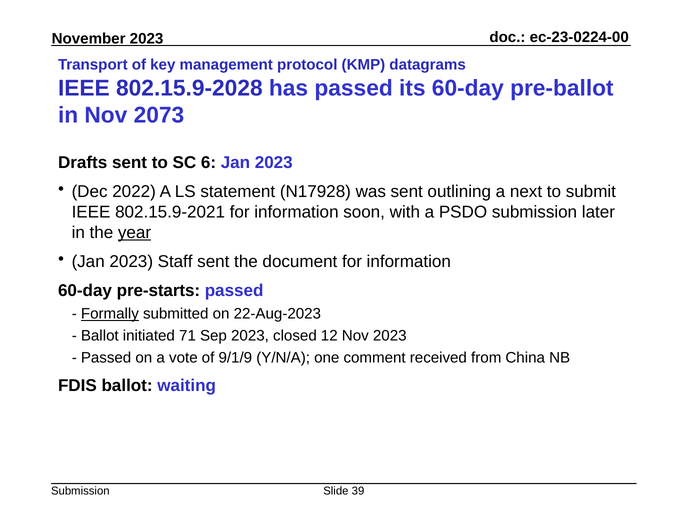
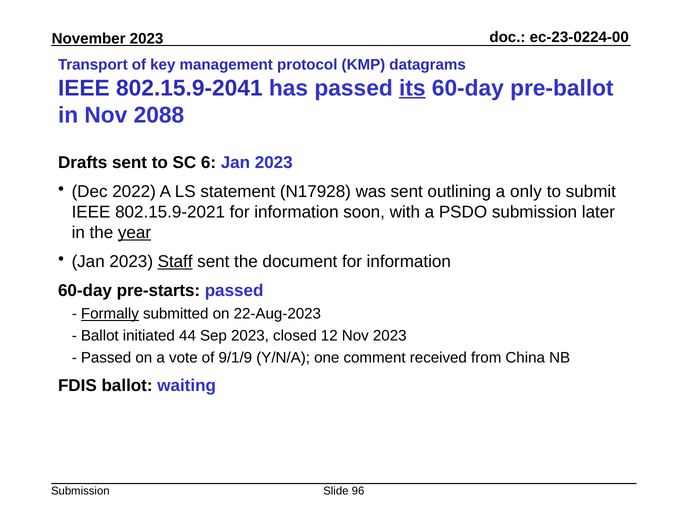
802.15.9-2028: 802.15.9-2028 -> 802.15.9-2041
its underline: none -> present
2073: 2073 -> 2088
next: next -> only
Staff underline: none -> present
71: 71 -> 44
39: 39 -> 96
